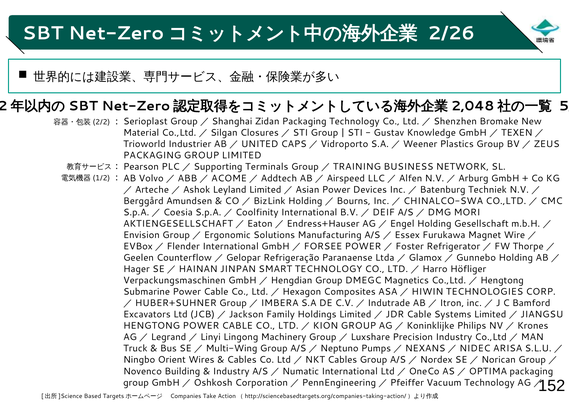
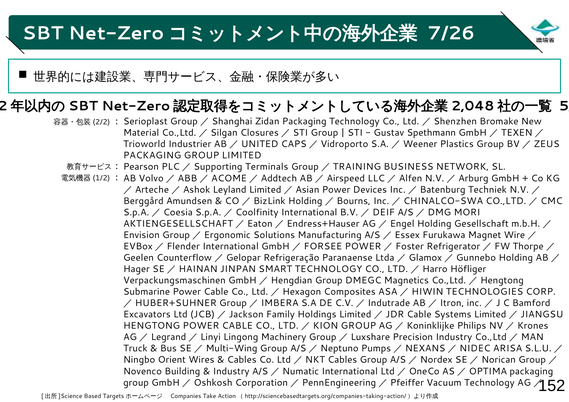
2/26: 2/26 -> 7/26
Knowledge: Knowledge -> Spethmann
